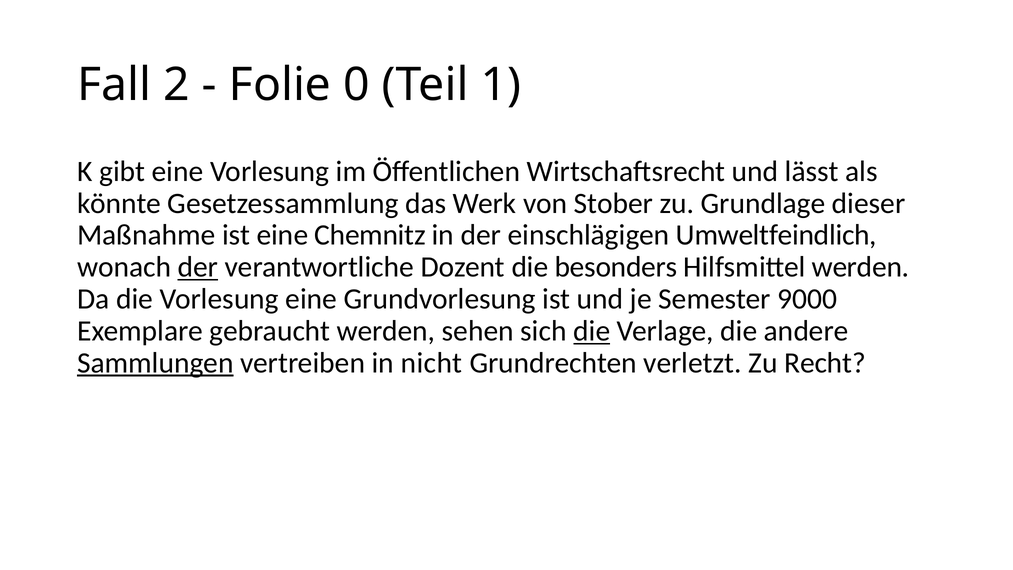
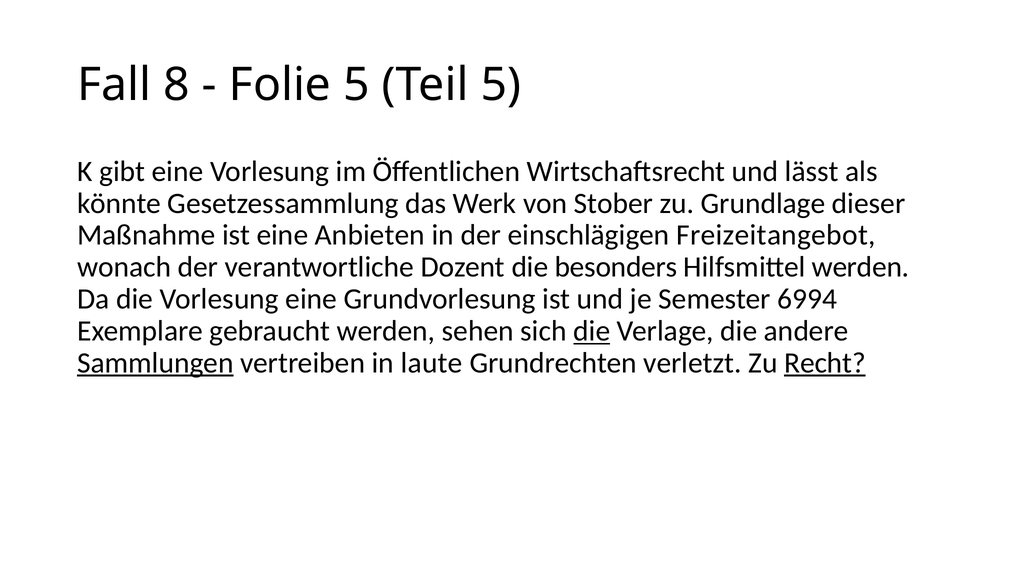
2: 2 -> 8
Folie 0: 0 -> 5
Teil 1: 1 -> 5
Chemnitz: Chemnitz -> Anbieten
Umweltfeindlich: Umweltfeindlich -> Freizeitangebot
der at (198, 267) underline: present -> none
9000: 9000 -> 6994
nicht: nicht -> laute
Recht underline: none -> present
